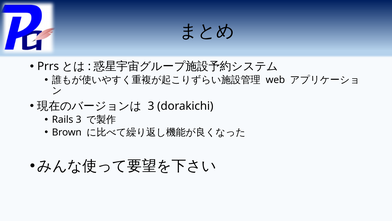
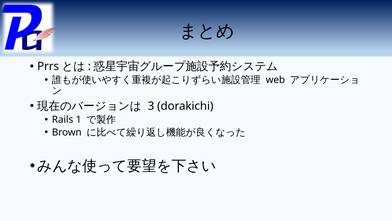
Rails 3: 3 -> 1
